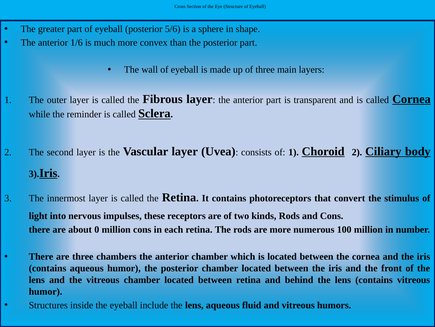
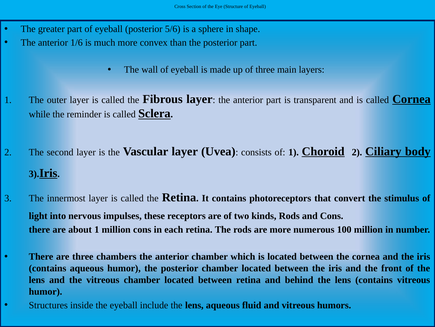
about 0: 0 -> 1
